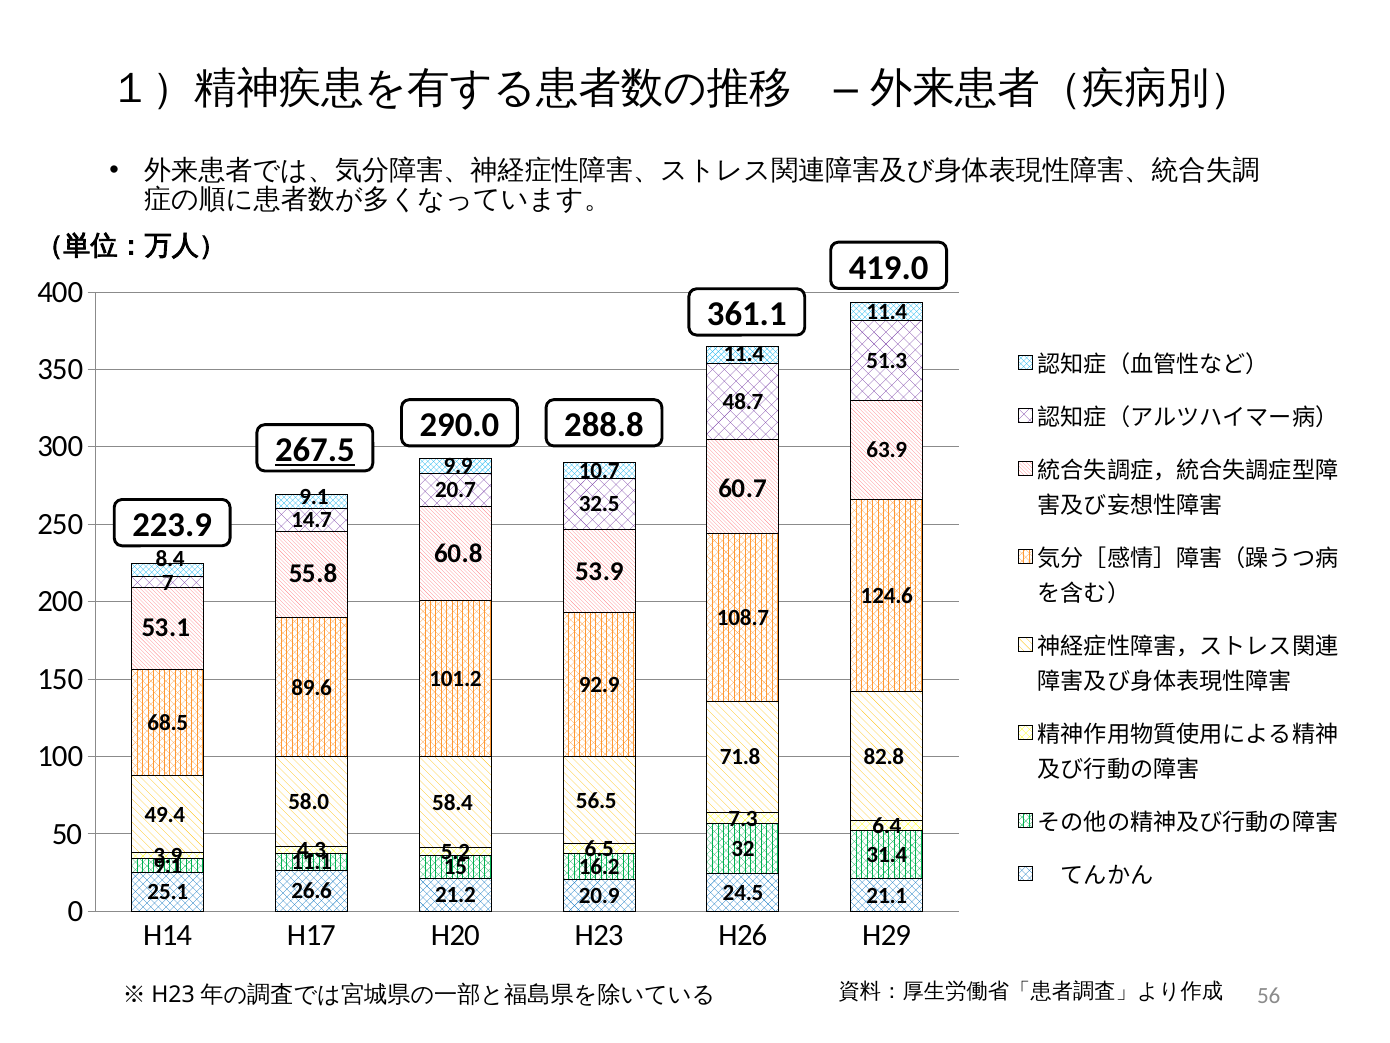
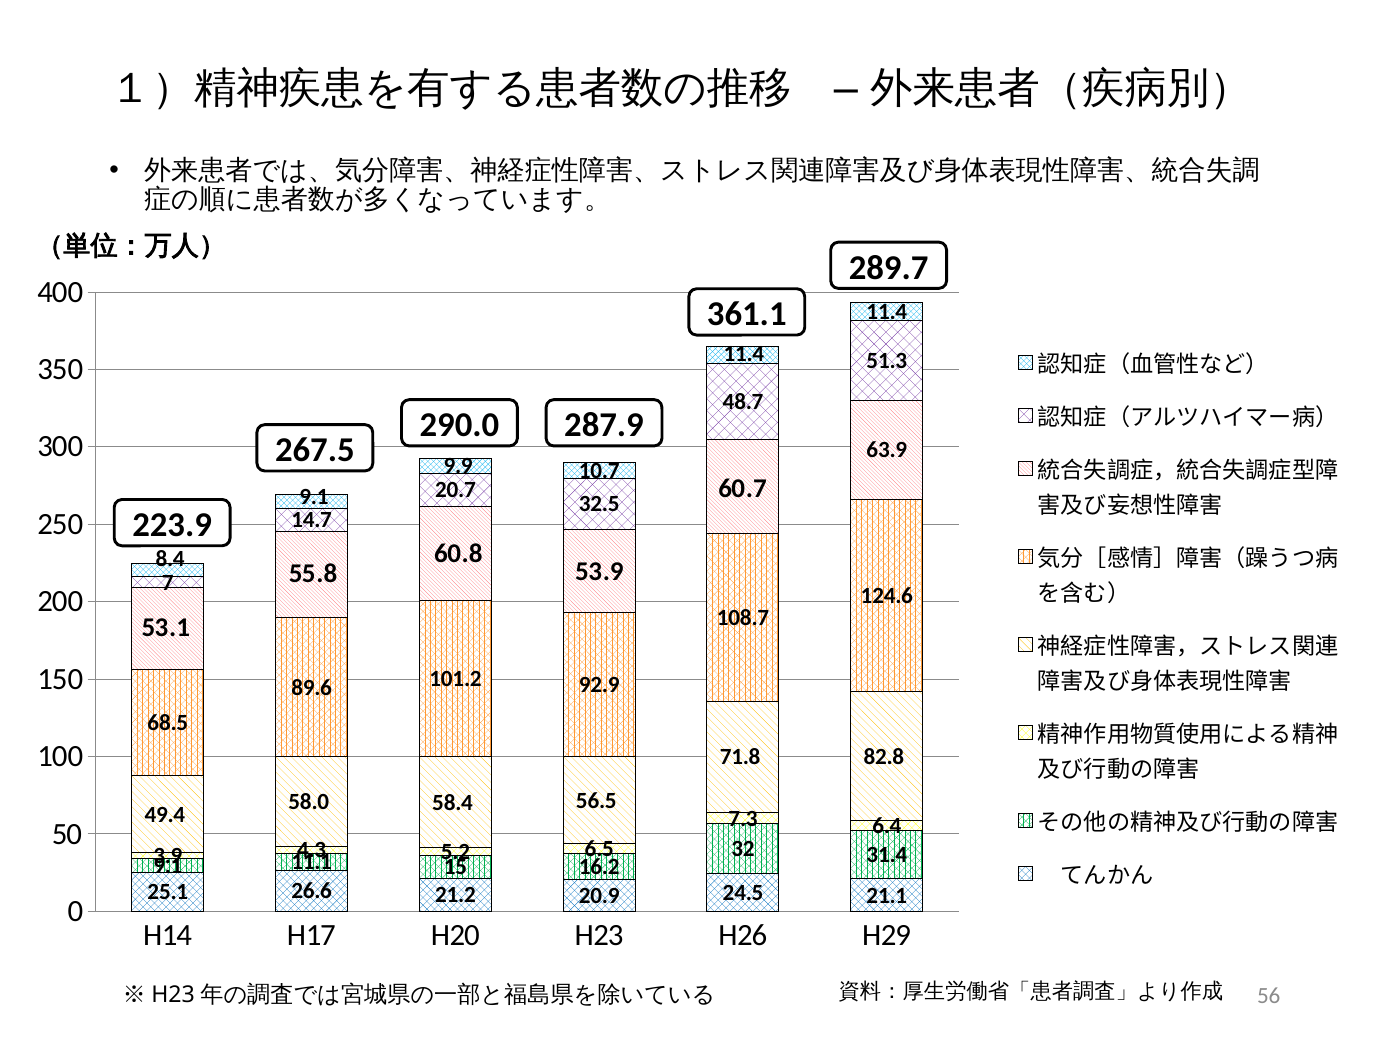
419.0: 419.0 -> 289.7
288.8: 288.8 -> 287.9
267.5 underline: present -> none
